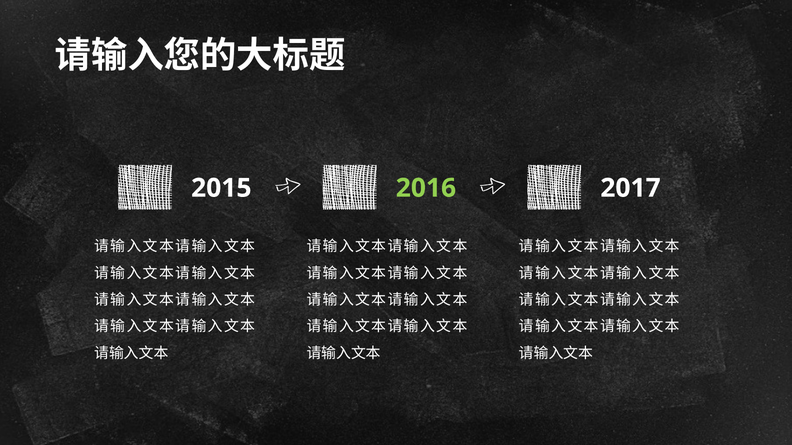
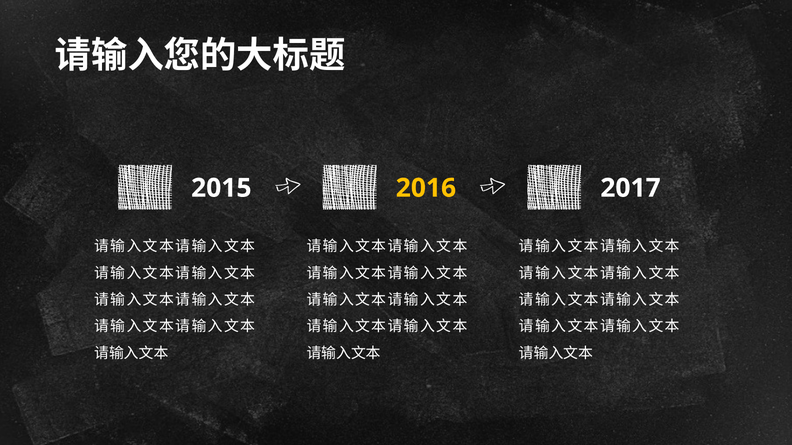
2016 colour: light green -> yellow
